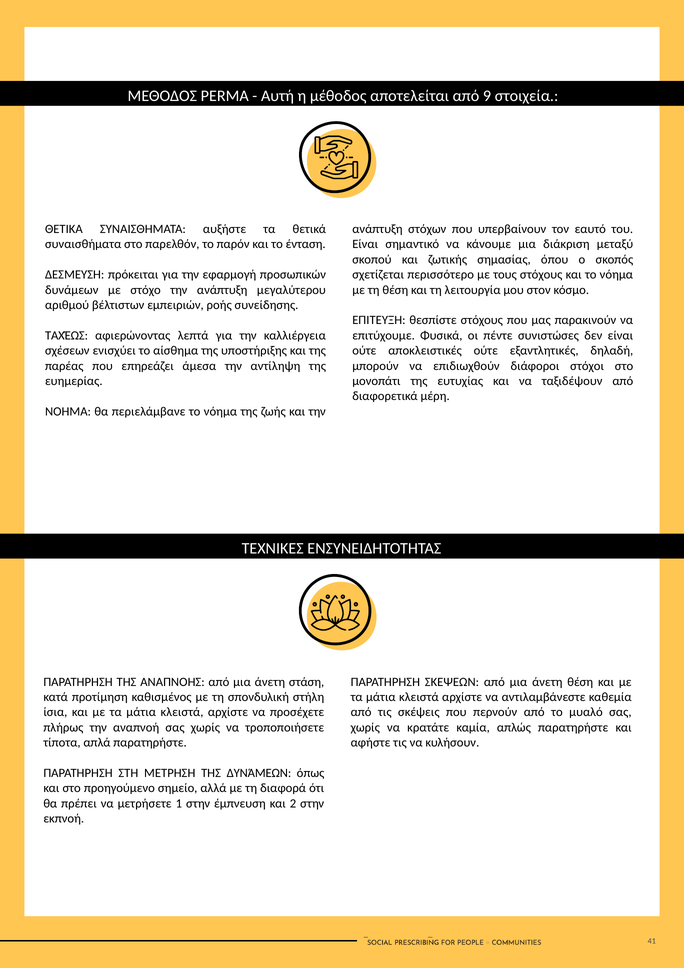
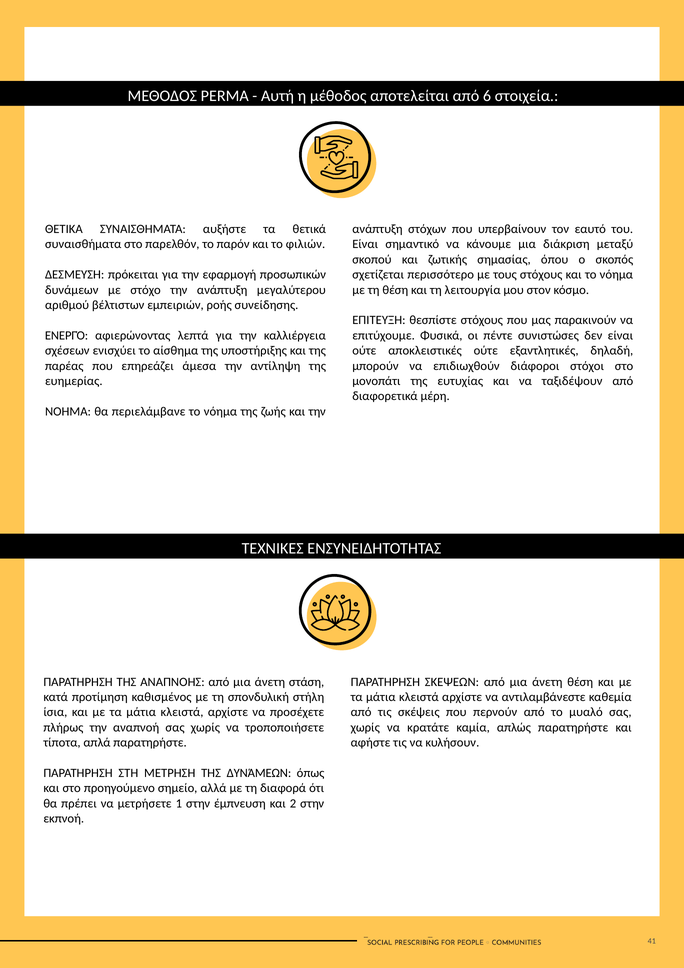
9: 9 -> 6
ένταση: ένταση -> φιλιών
ΤΑΧΈΩΣ: ΤΑΧΈΩΣ -> ΕΝΕΡΓΌ
